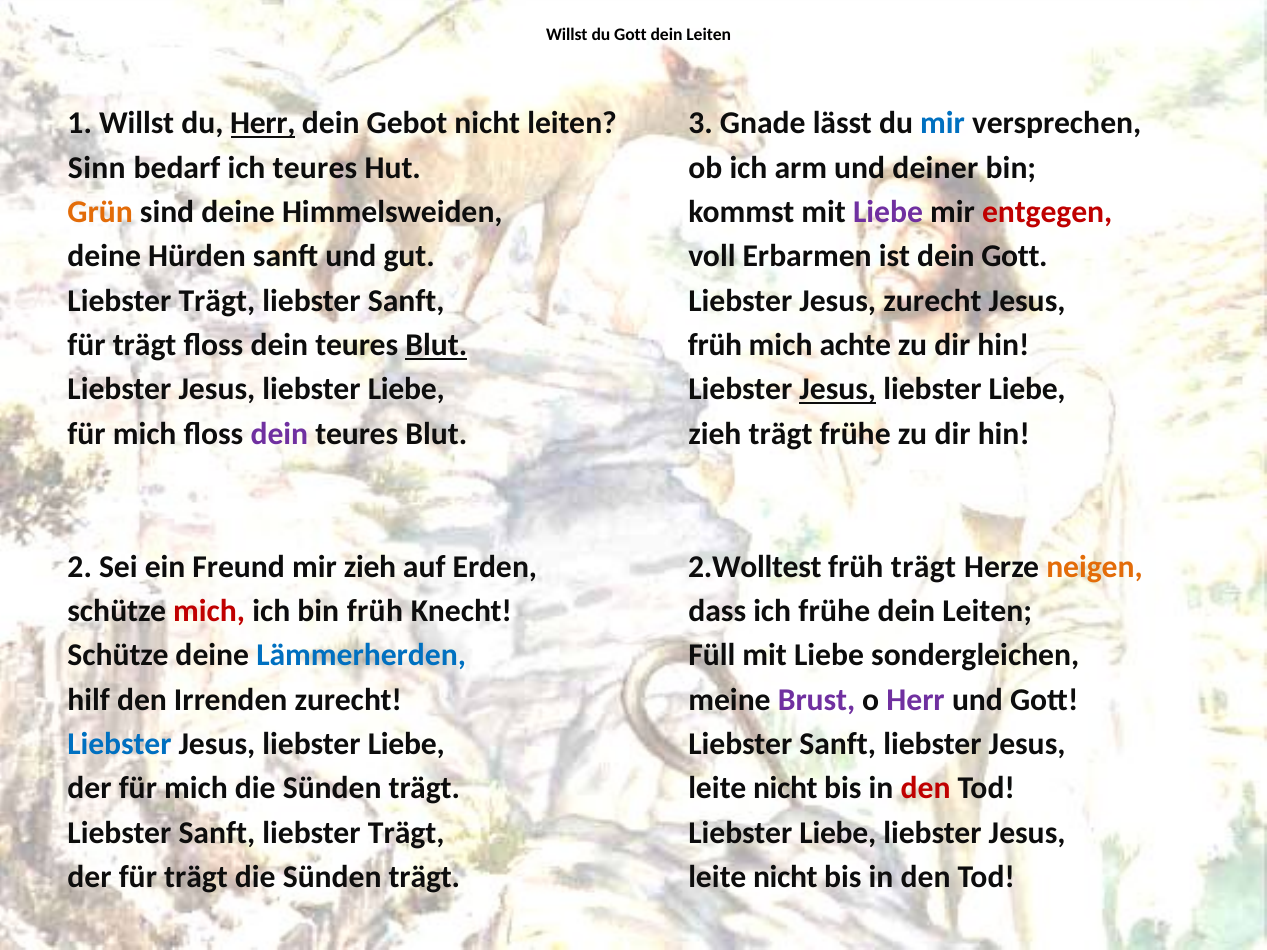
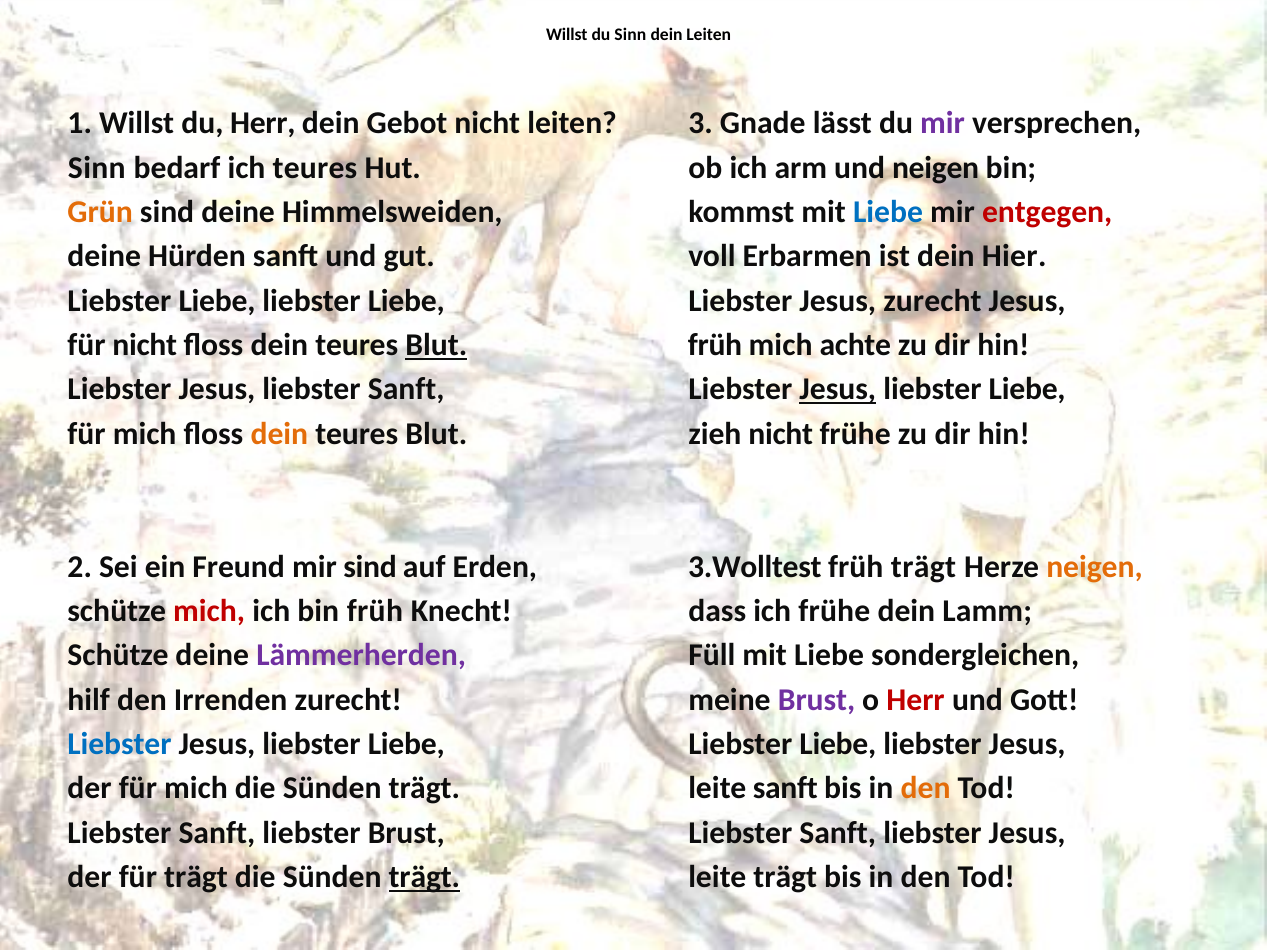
du Gott: Gott -> Sinn
Herr at (263, 124) underline: present -> none
mir at (943, 124) colour: blue -> purple
und deiner: deiner -> neigen
Liebe at (888, 212) colour: purple -> blue
dein Gott: Gott -> Hier
Trägt at (217, 301): Trägt -> Liebe
Sanft at (406, 301): Sanft -> Liebe
trägt at (145, 345): trägt -> nicht
Liebe at (406, 390): Liebe -> Sanft
dein at (279, 434) colour: purple -> orange
zieh trägt: trägt -> nicht
mir zieh: zieh -> sind
2.Wolltest: 2.Wolltest -> 3.Wolltest
Leiten at (987, 611): Leiten -> Lamm
Lämmerherden colour: blue -> purple
Herr at (916, 700) colour: purple -> red
Sanft at (838, 744): Sanft -> Liebe
nicht at (785, 789): nicht -> sanft
den at (926, 789) colour: red -> orange
Trägt at (406, 833): Trägt -> Brust
Liebe at (838, 833): Liebe -> Sanft
trägt at (424, 877) underline: none -> present
nicht at (785, 877): nicht -> trägt
